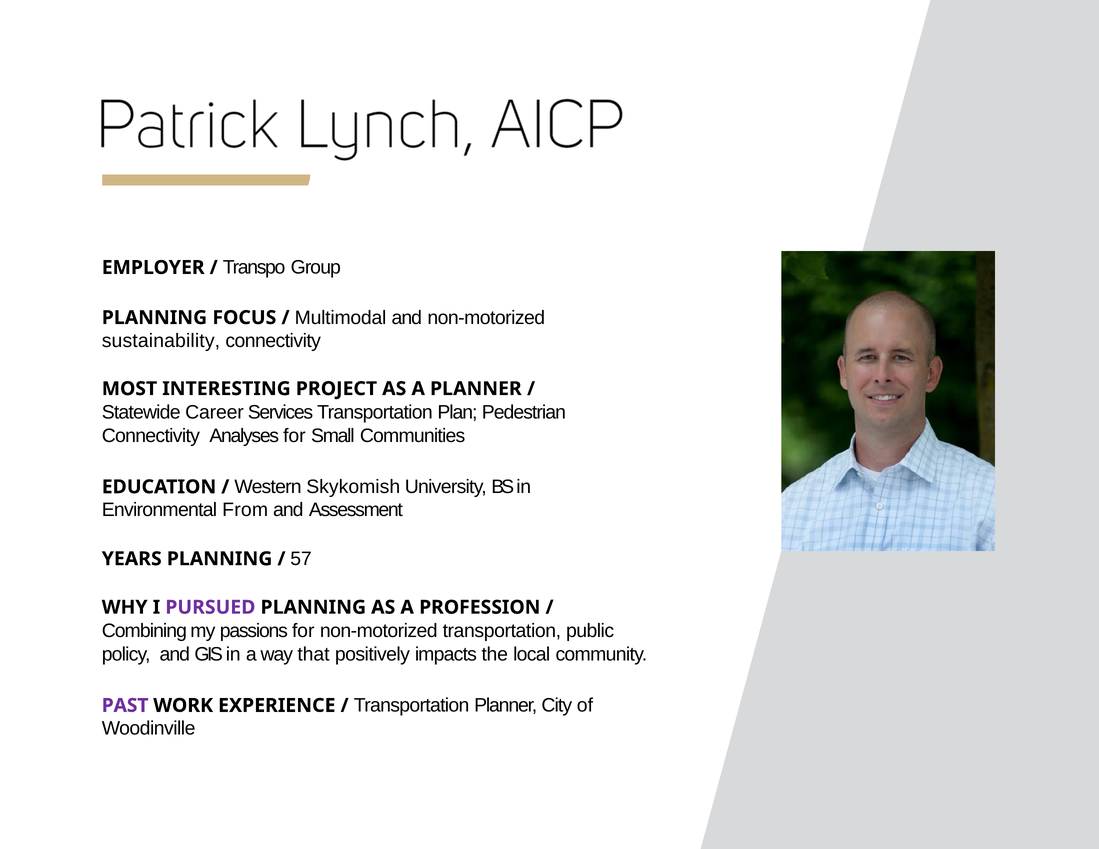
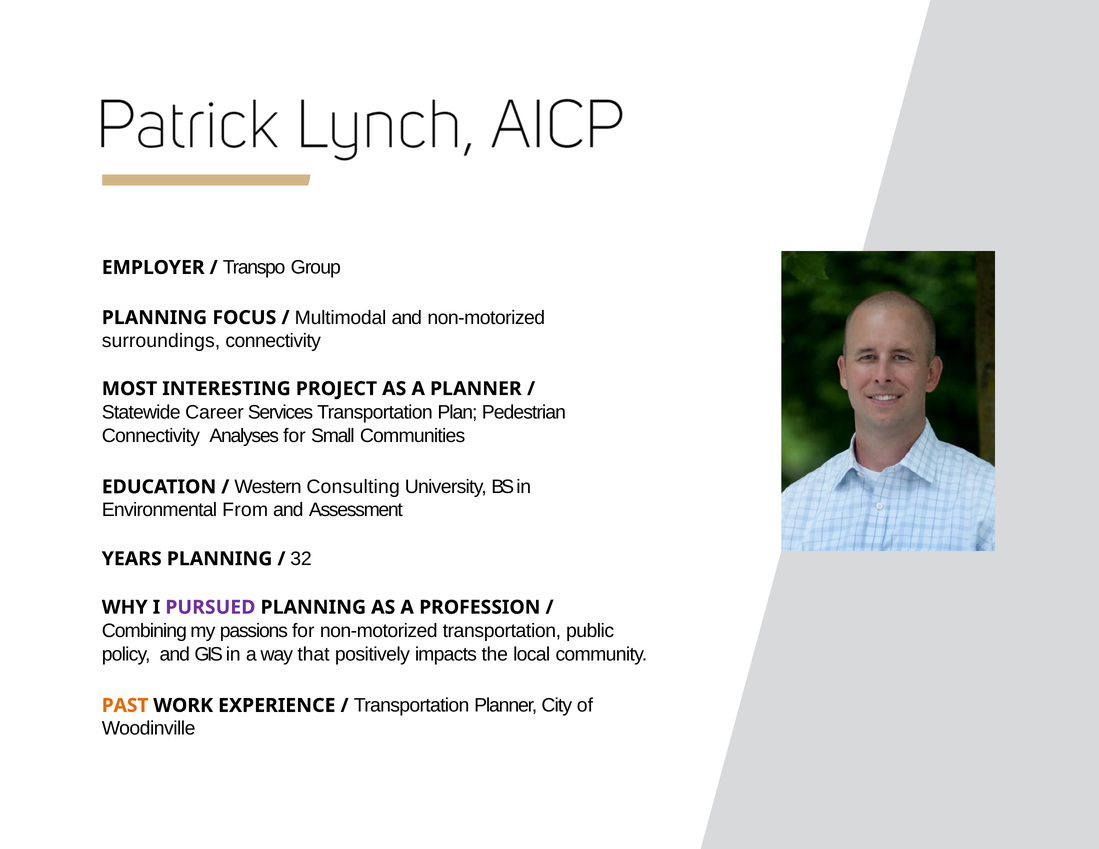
sustainability: sustainability -> surroundings
Skykomish: Skykomish -> Consulting
57: 57 -> 32
PAST colour: purple -> orange
